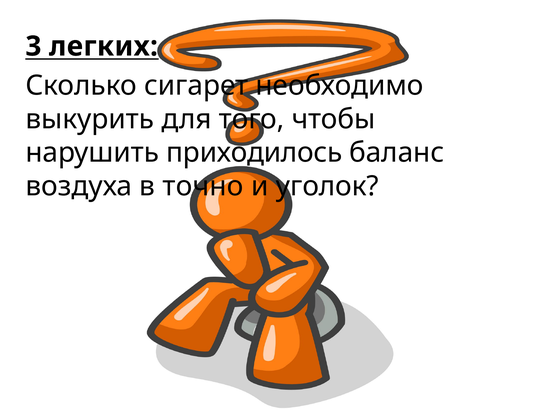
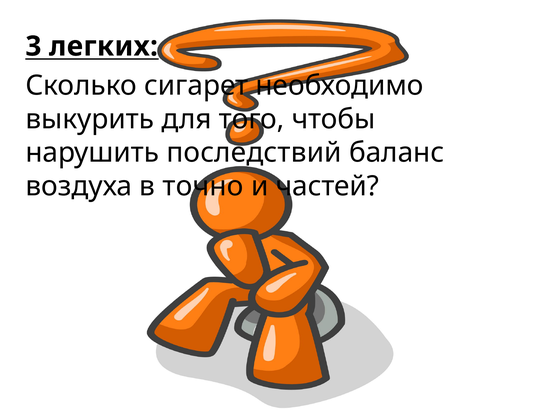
приходилось: приходилось -> последствий
уголок: уголок -> частей
